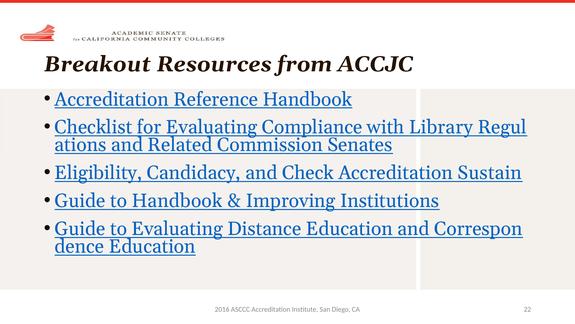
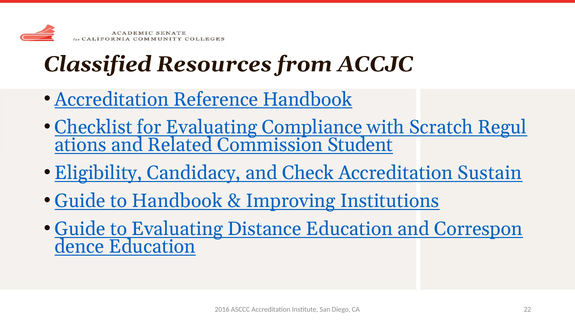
Breakout: Breakout -> Classified
Library: Library -> Scratch
Senates: Senates -> Student
